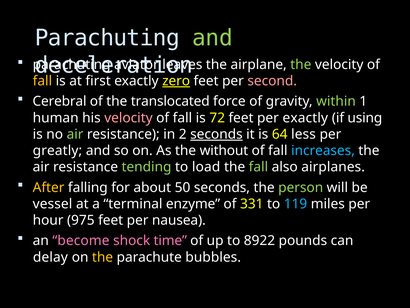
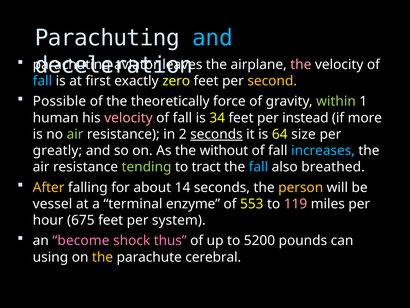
and at (212, 38) colour: light green -> light blue
the at (301, 64) colour: light green -> pink
fall at (42, 81) colour: yellow -> light blue
zero underline: present -> none
second colour: pink -> yellow
Cerebral: Cerebral -> Possible
translocated: translocated -> theoretically
72: 72 -> 34
per exactly: exactly -> instead
using: using -> more
less: less -> size
load: load -> tract
fall at (258, 167) colour: light green -> light blue
airplanes: airplanes -> breathed
50: 50 -> 14
person colour: light green -> yellow
331: 331 -> 553
119 colour: light blue -> pink
975: 975 -> 675
nausea: nausea -> system
time: time -> thus
8922: 8922 -> 5200
delay: delay -> using
bubbles: bubbles -> cerebral
